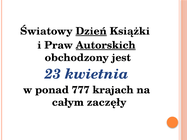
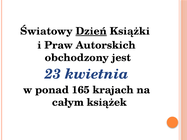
Autorskich underline: present -> none
777: 777 -> 165
zaczęły: zaczęły -> książek
